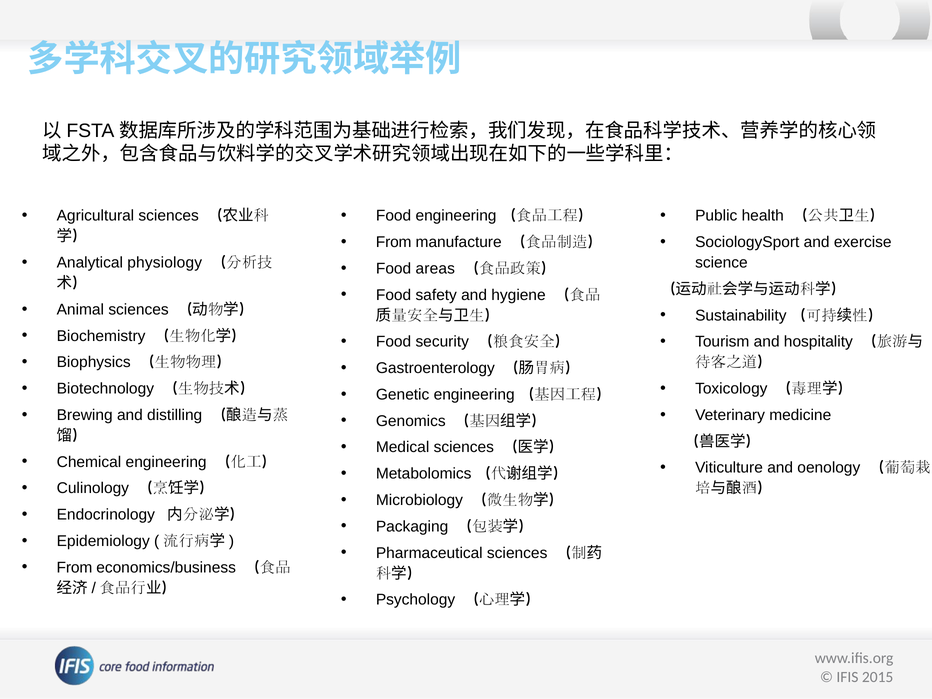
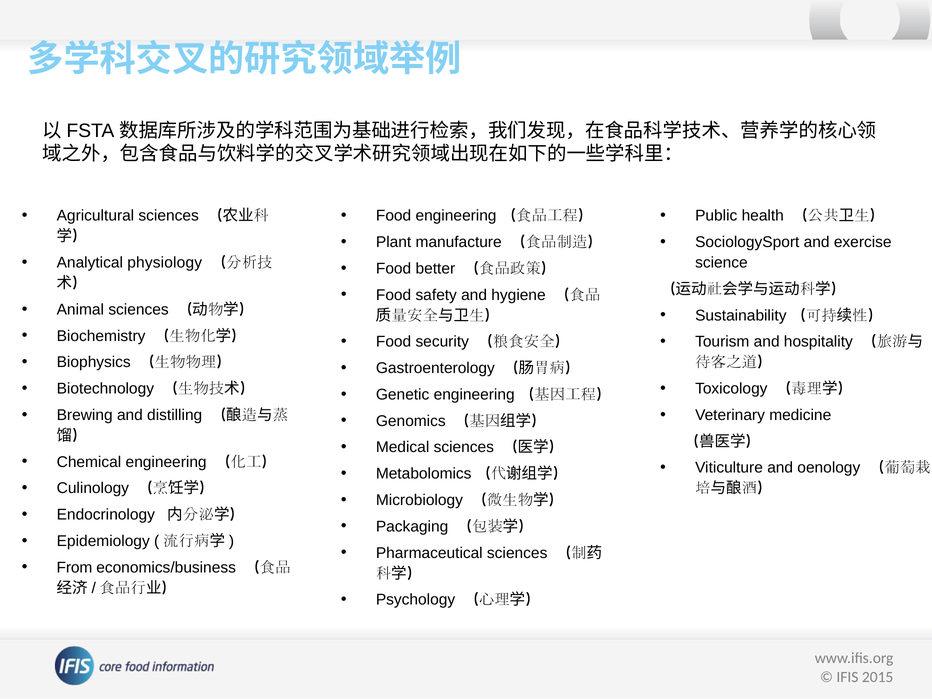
From at (394, 242): From -> Plant
areas: areas -> better
